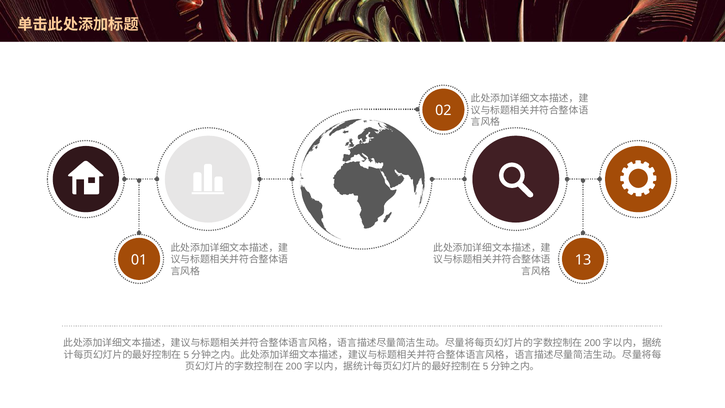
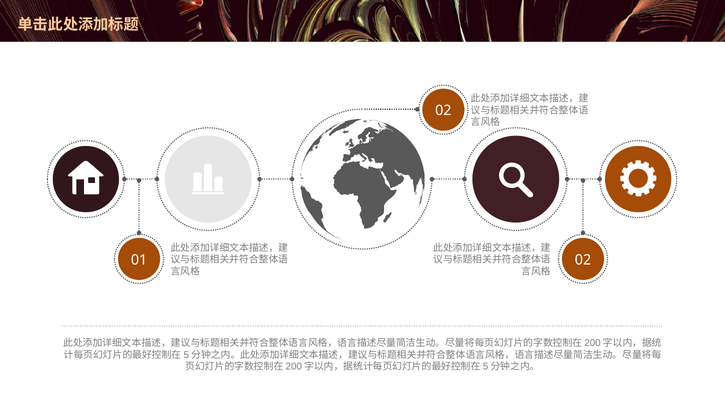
01 13: 13 -> 02
